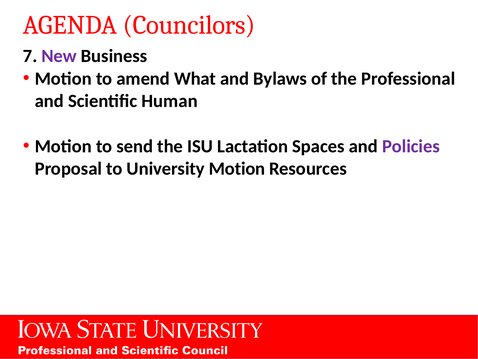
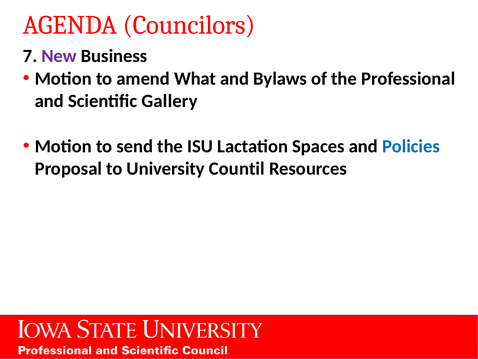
Human: Human -> Gallery
Policies colour: purple -> blue
University Motion: Motion -> Countil
